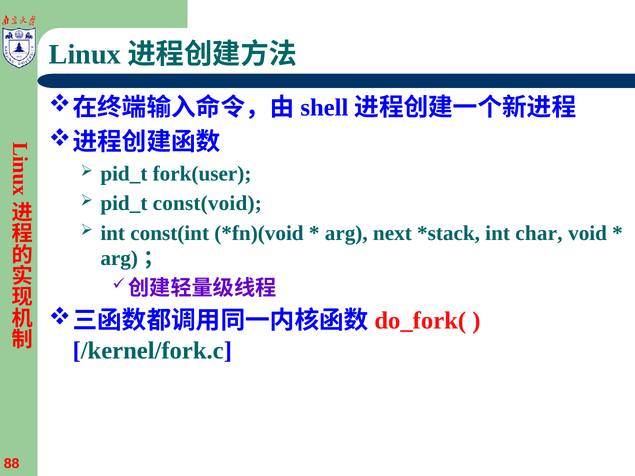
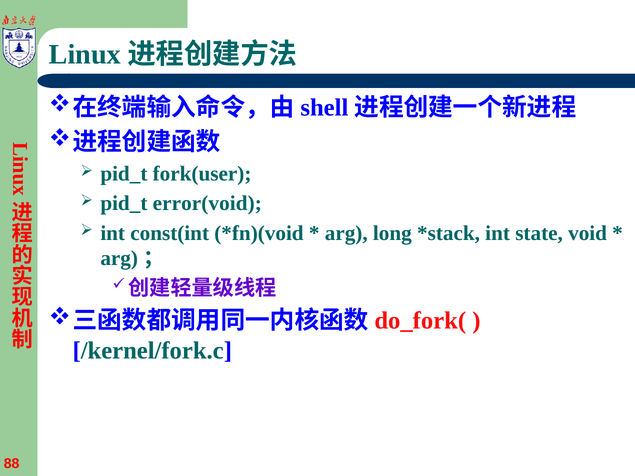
const(void: const(void -> error(void
next: next -> long
char: char -> state
